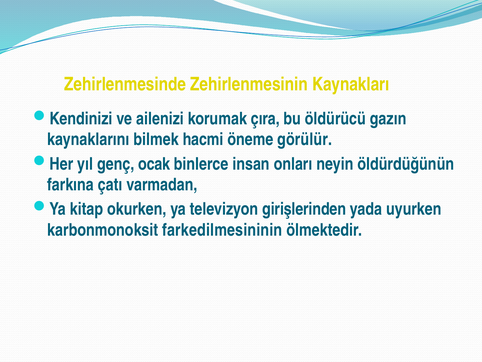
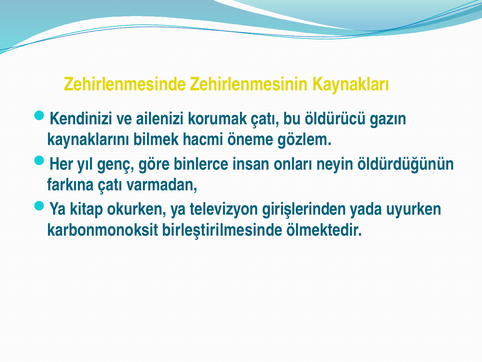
korumak çıra: çıra -> çatı
görülür: görülür -> gözlem
ocak: ocak -> göre
farkedilmesininin: farkedilmesininin -> birleştirilmesinde
